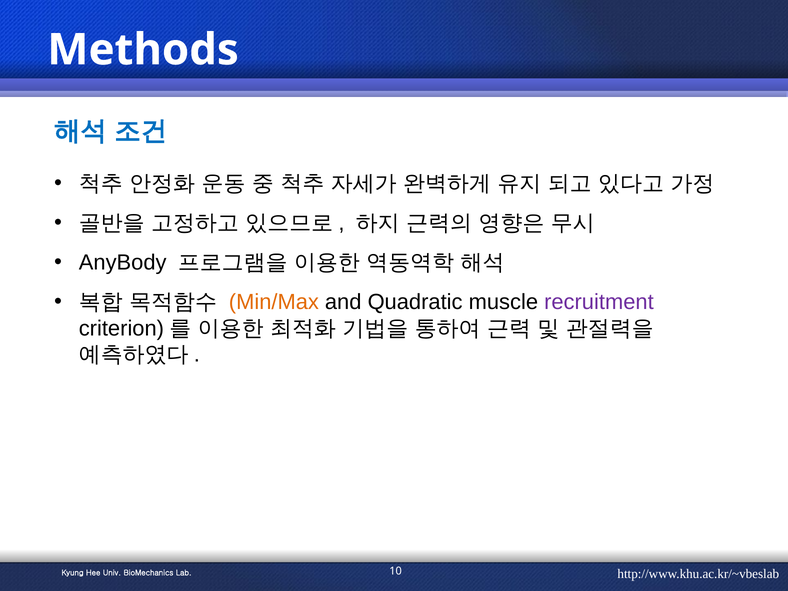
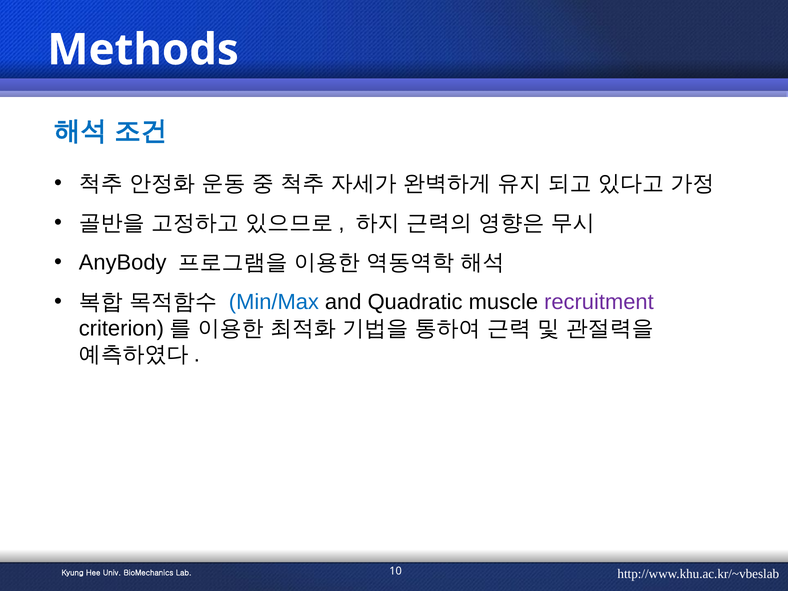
Min/Max colour: orange -> blue
